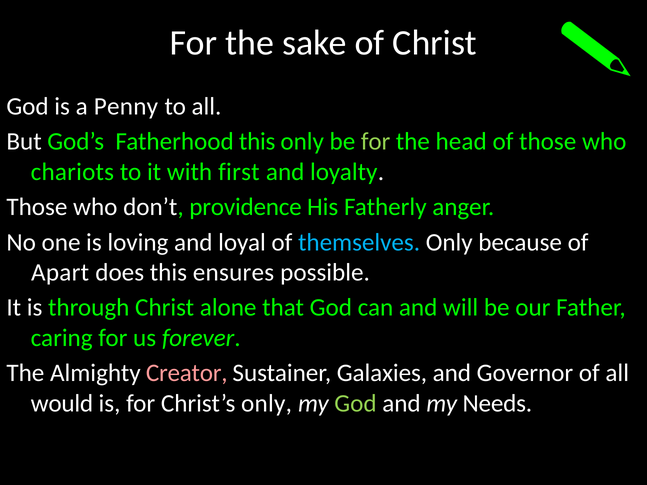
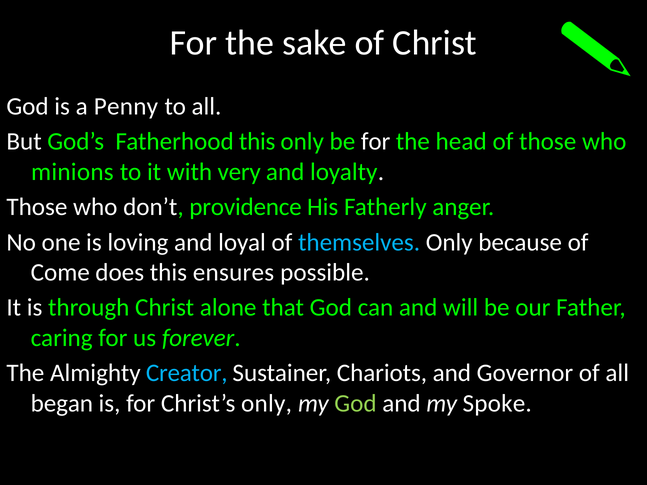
for at (376, 142) colour: light green -> white
chariots: chariots -> minions
first: first -> very
Apart: Apart -> Come
Creator colour: pink -> light blue
Galaxies: Galaxies -> Chariots
would: would -> began
Needs: Needs -> Spoke
